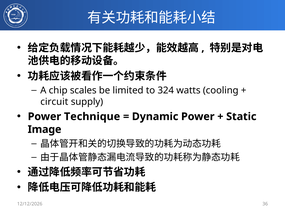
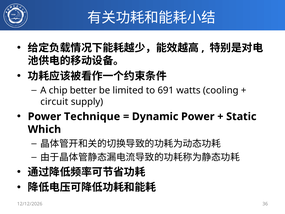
scales: scales -> better
324: 324 -> 691
Image: Image -> Which
